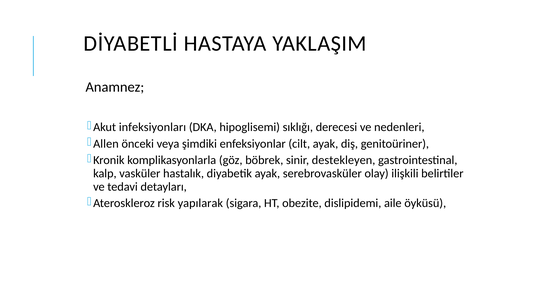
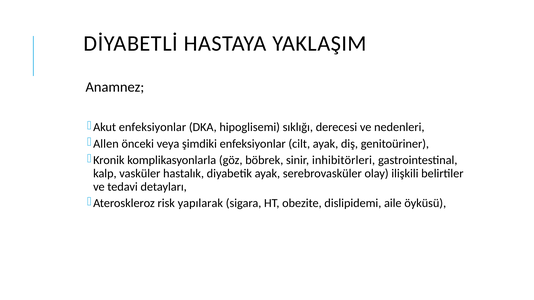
Akut infeksiyonları: infeksiyonları -> enfeksiyonlar
destekleyen: destekleyen -> inhibitörleri
